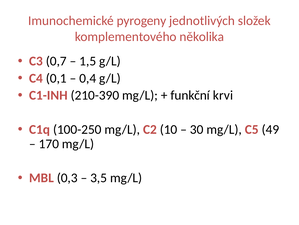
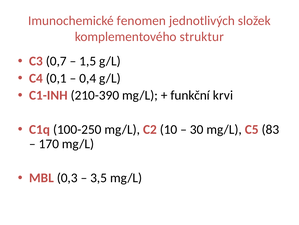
pyrogeny: pyrogeny -> fenomen
několika: několika -> struktur
49: 49 -> 83
